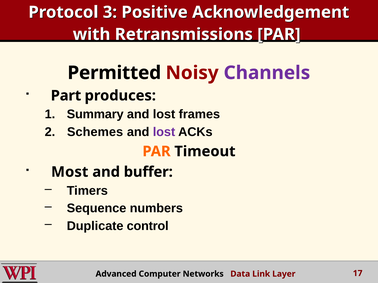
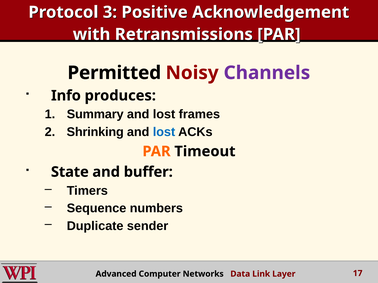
Part: Part -> Info
Schemes: Schemes -> Shrinking
lost at (164, 132) colour: purple -> blue
Most: Most -> State
control: control -> sender
